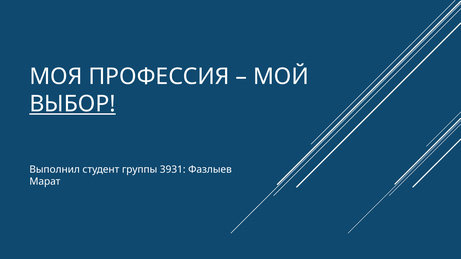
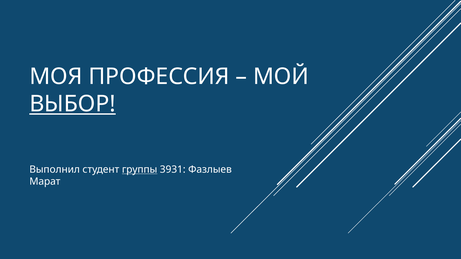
группы underline: none -> present
